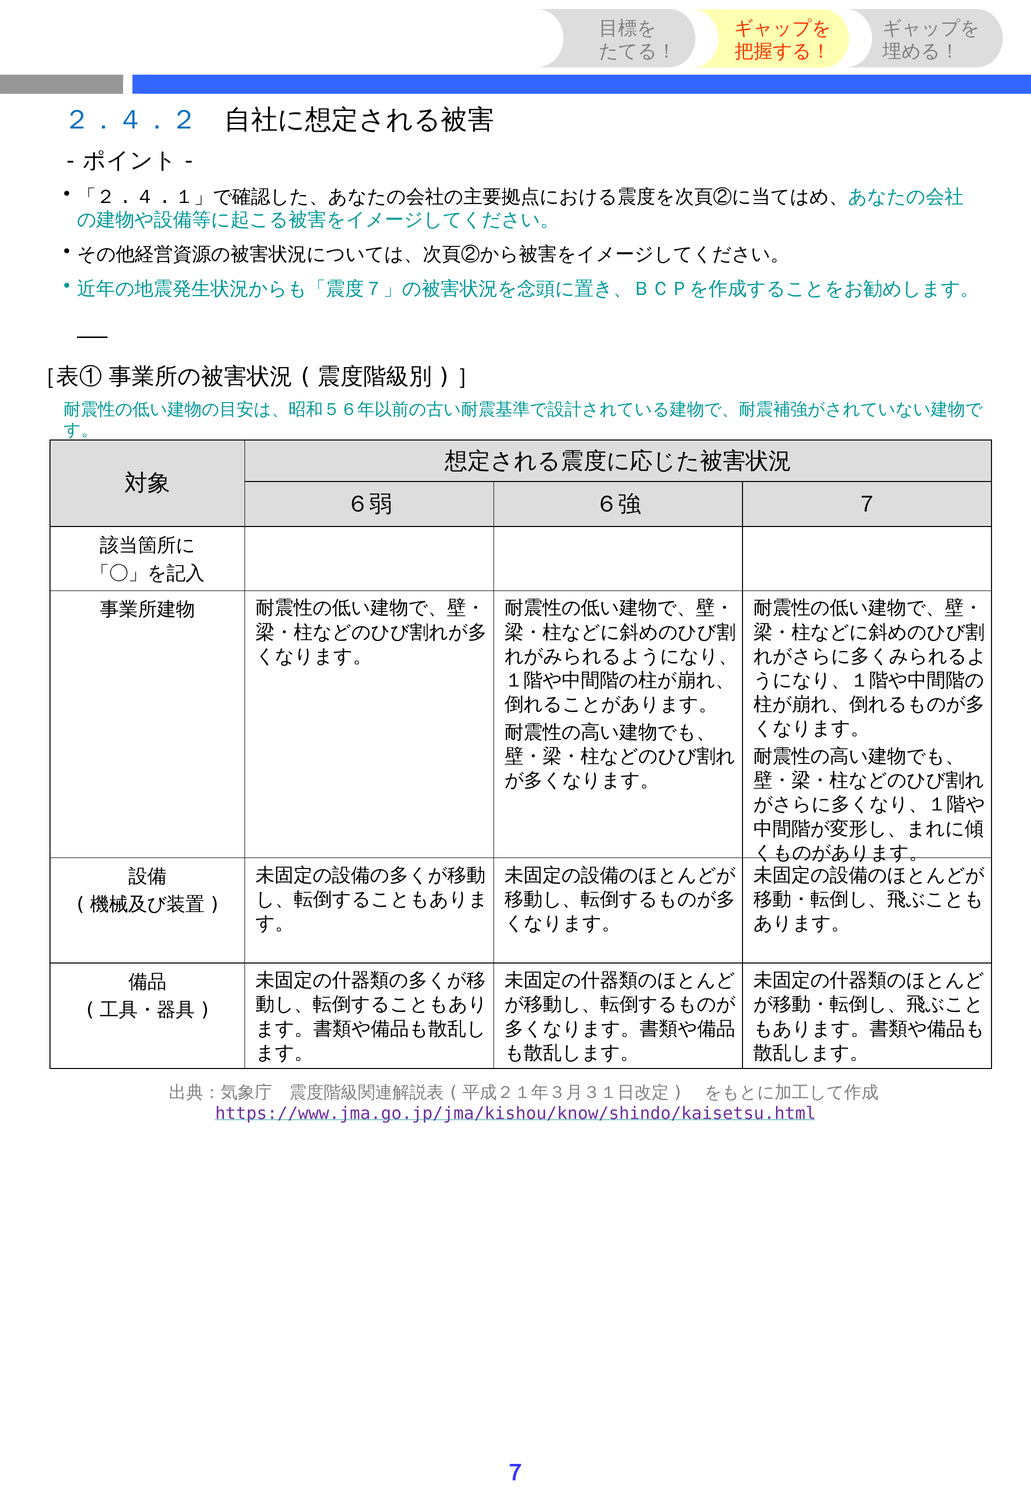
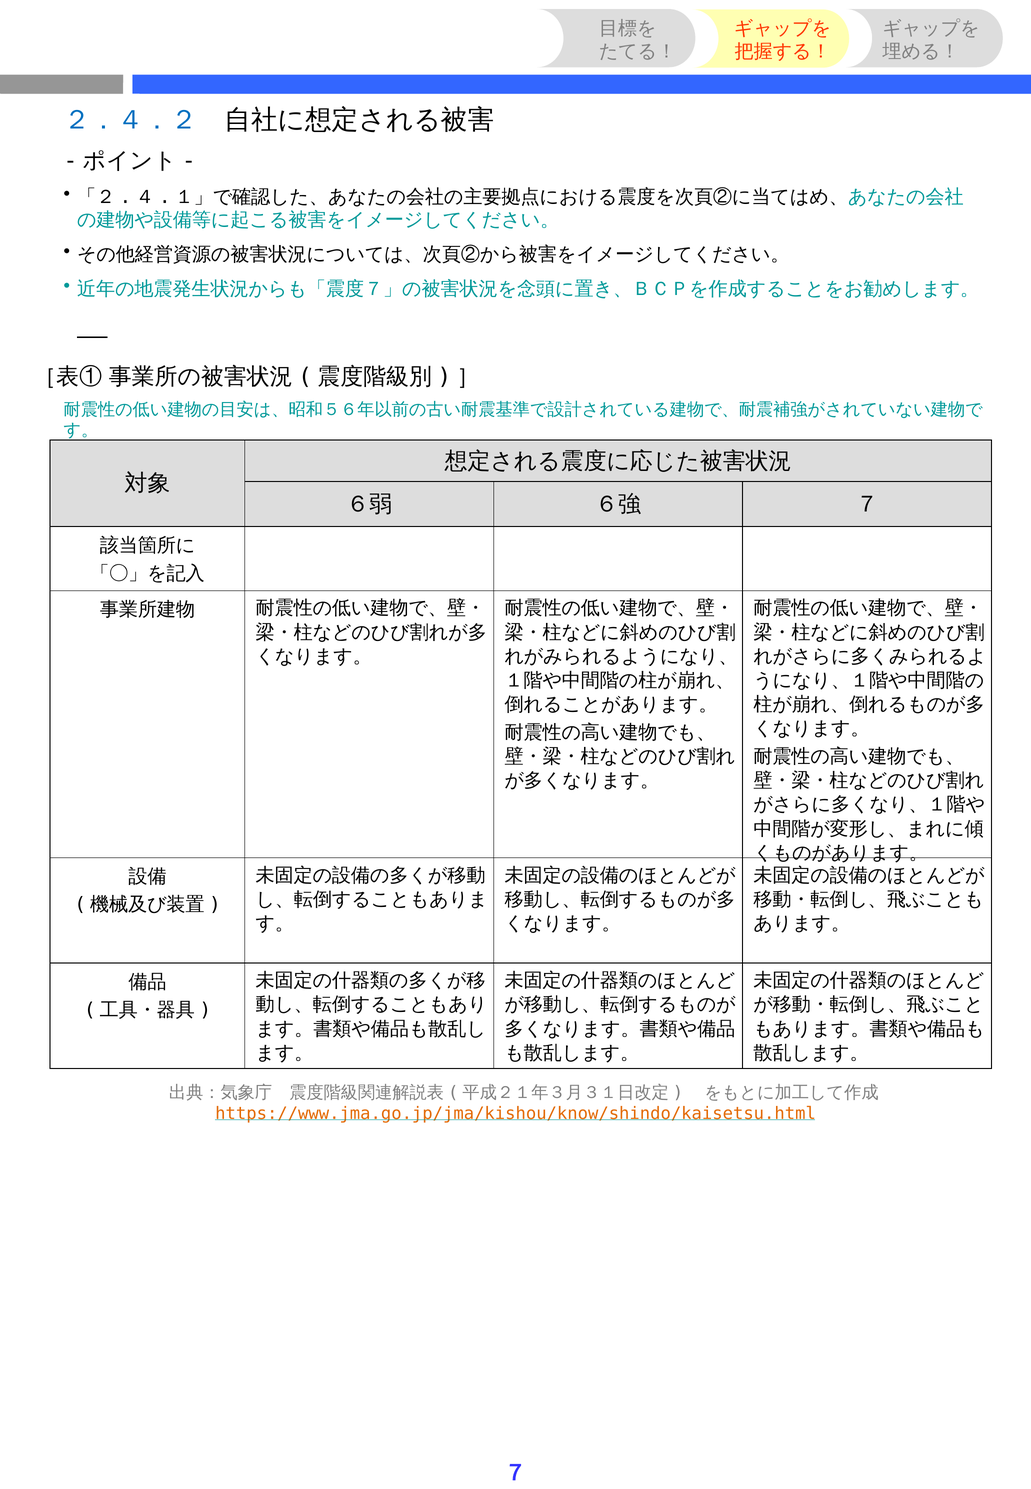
https://www.jma.go.jp/jma/kishou/know/shindo/kaisetsu.html colour: purple -> orange
